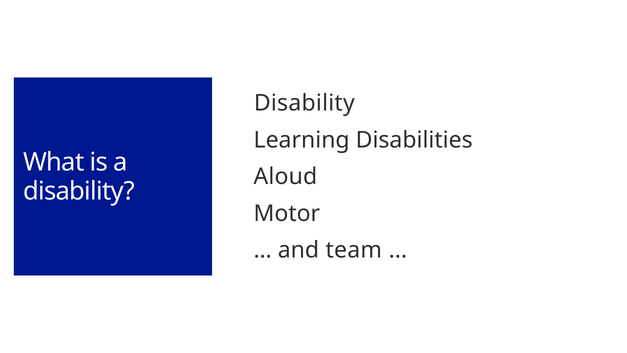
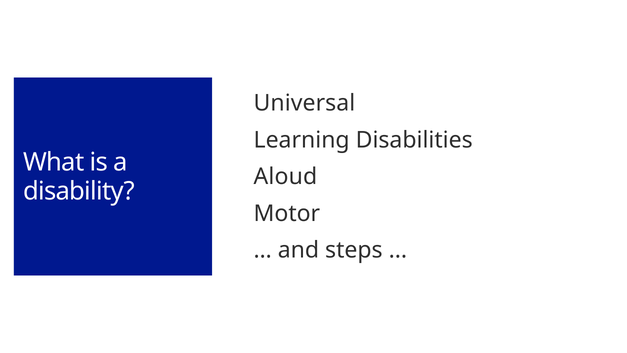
Disability at (304, 103): Disability -> Universal
team: team -> steps
